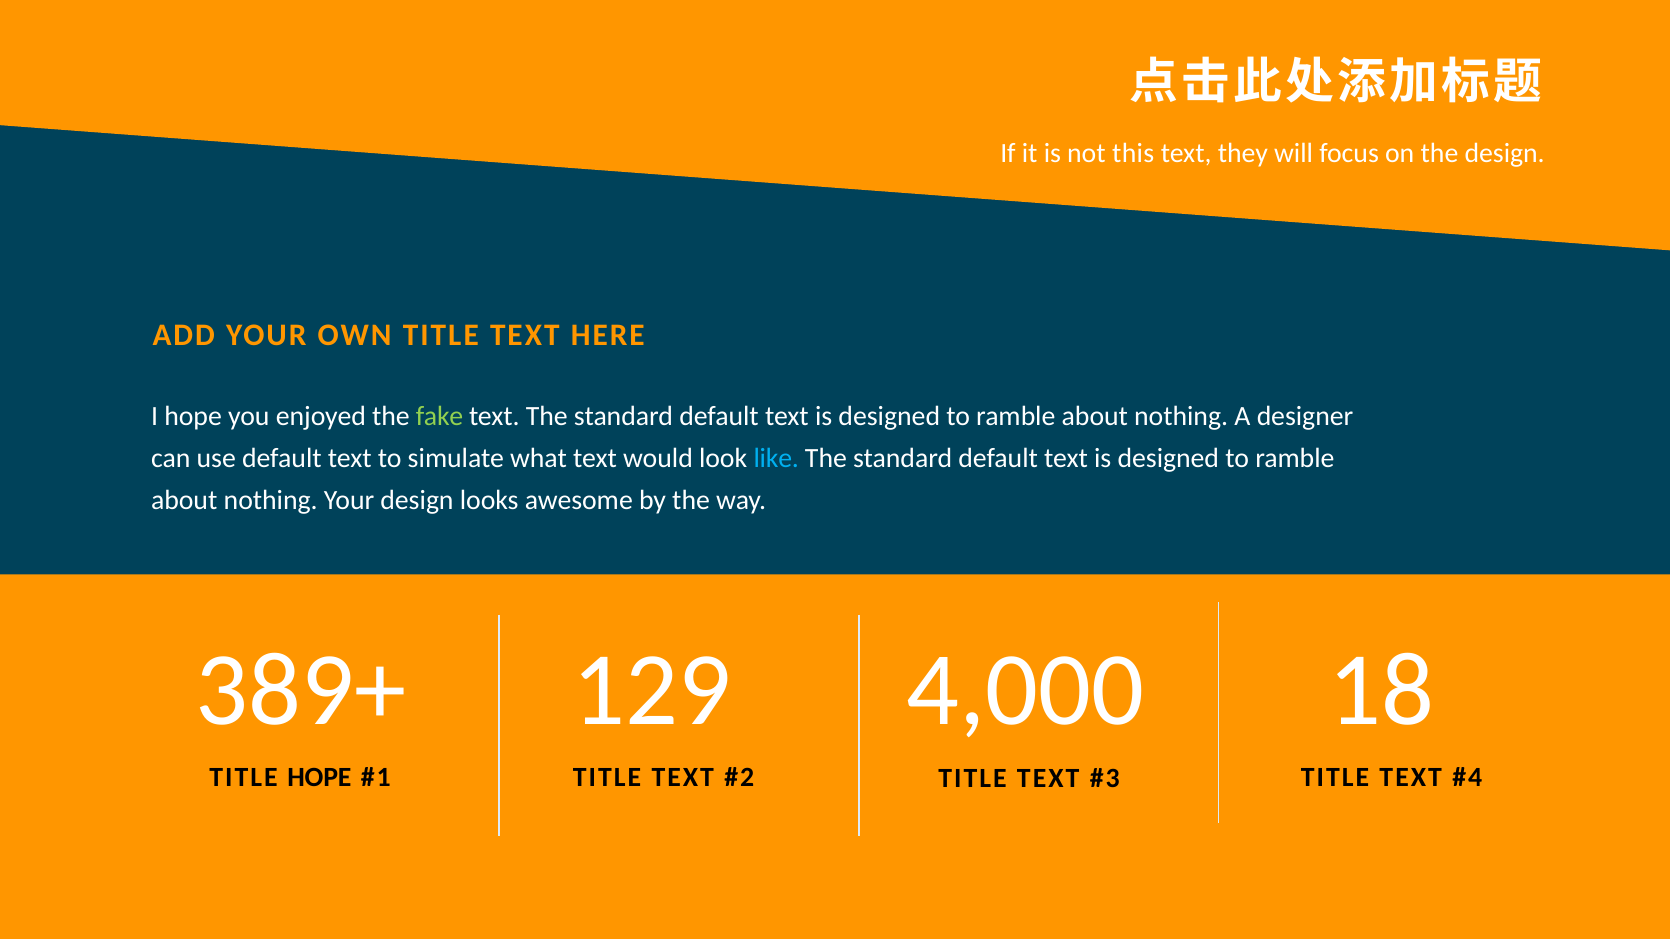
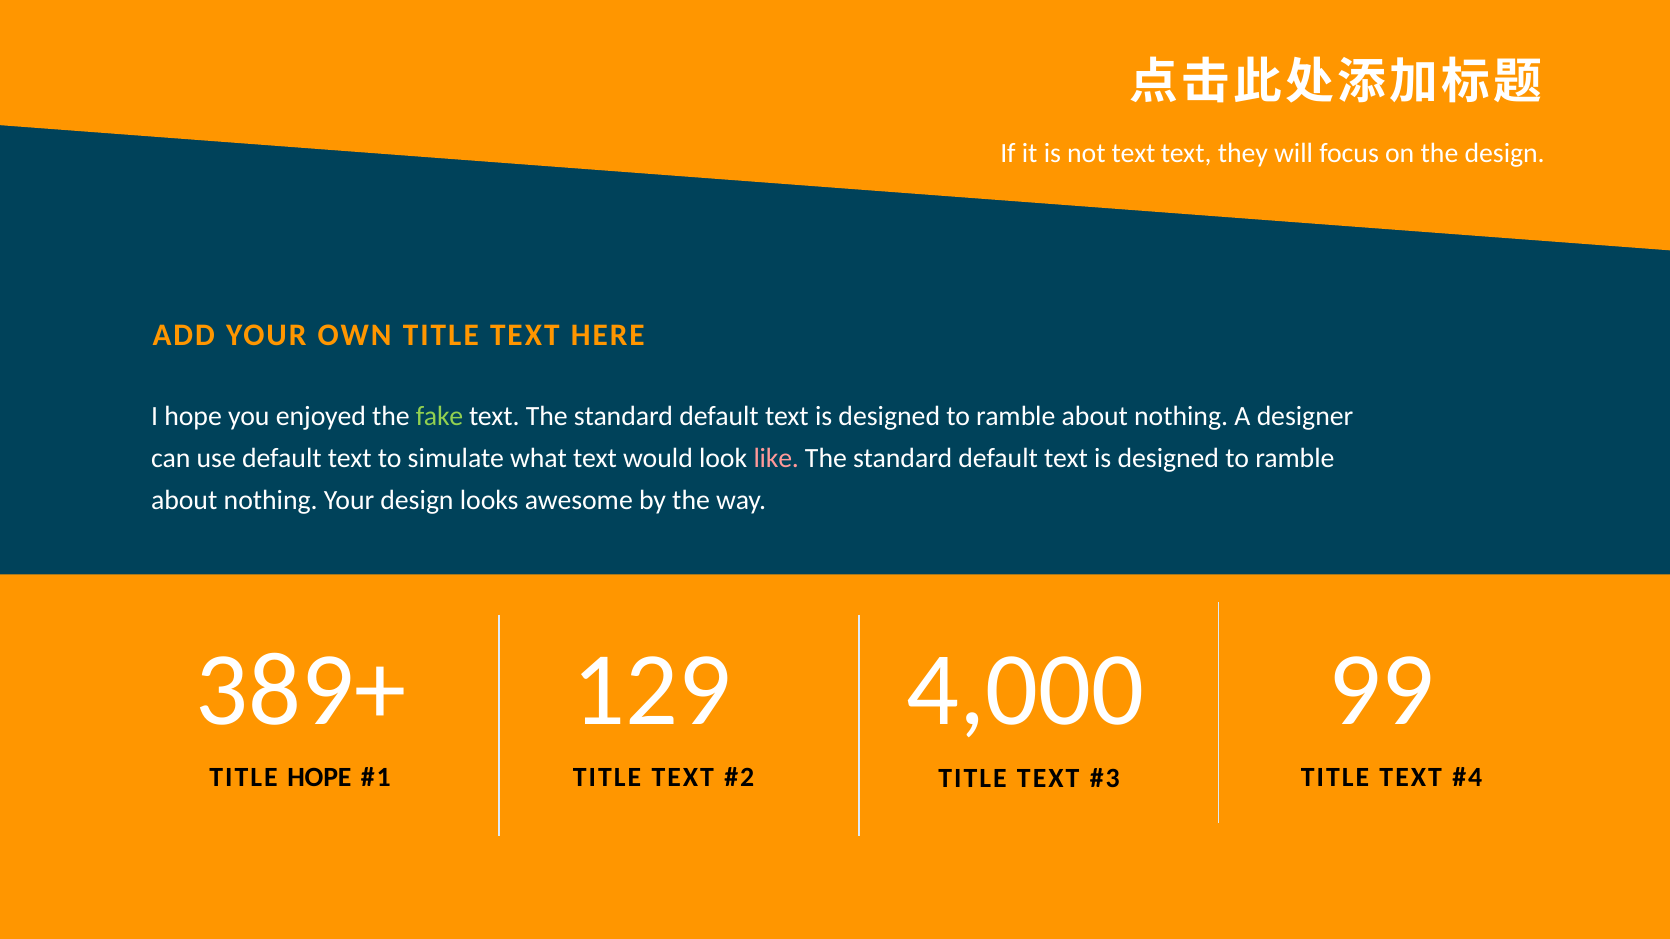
not this: this -> text
like colour: light blue -> pink
18: 18 -> 99
